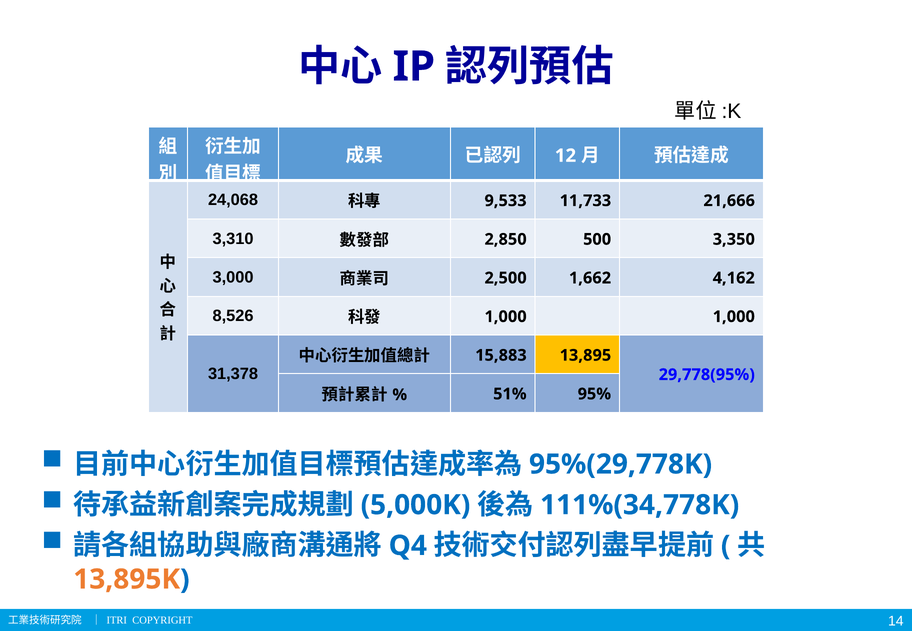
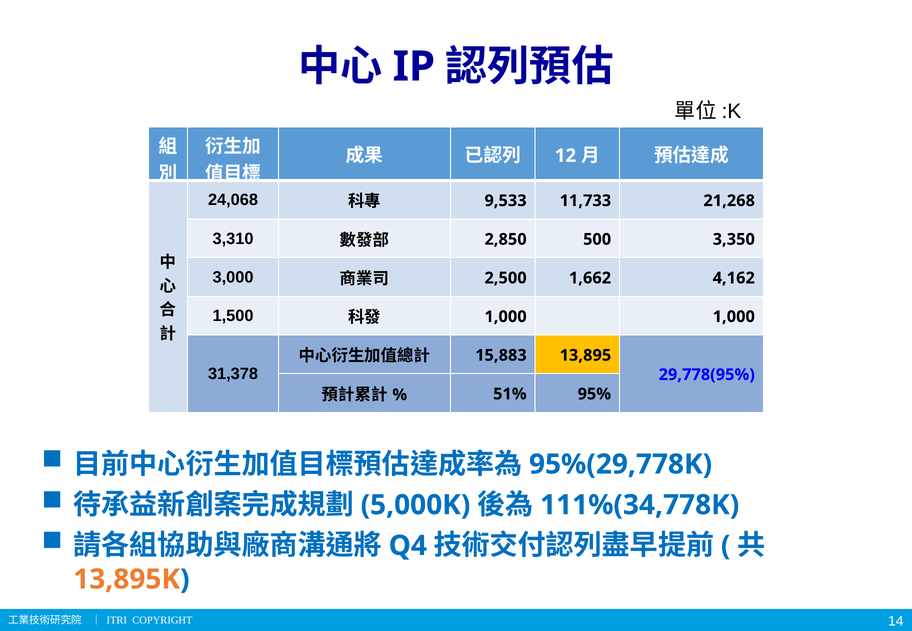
21,666: 21,666 -> 21,268
8,526: 8,526 -> 1,500
